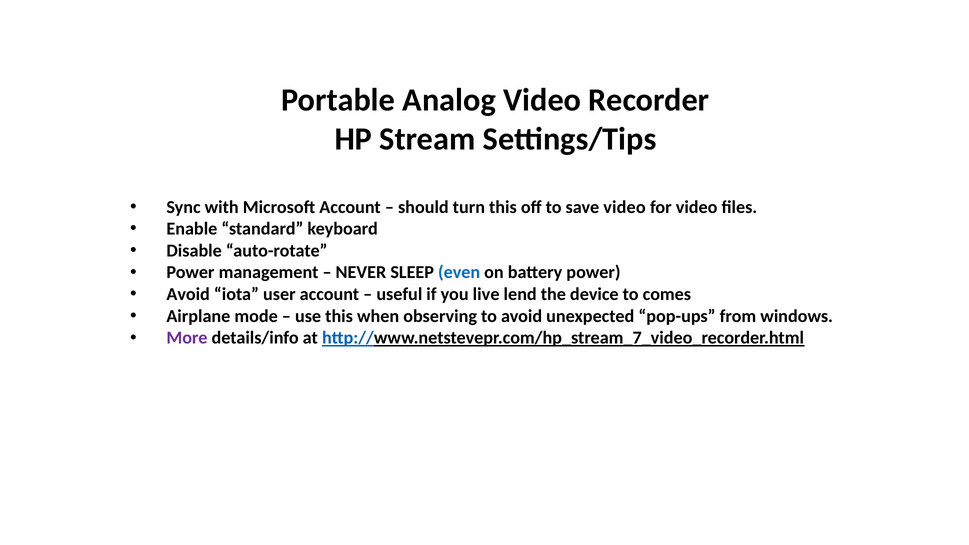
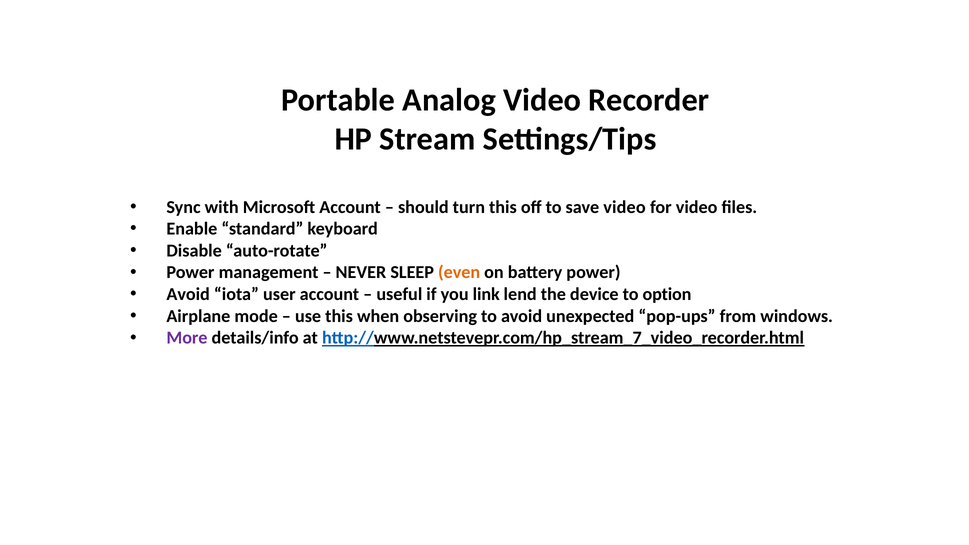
even colour: blue -> orange
live: live -> link
comes: comes -> option
